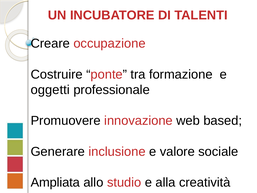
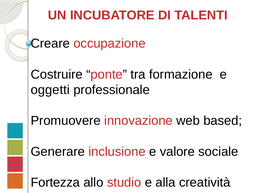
Ampliata: Ampliata -> Fortezza
